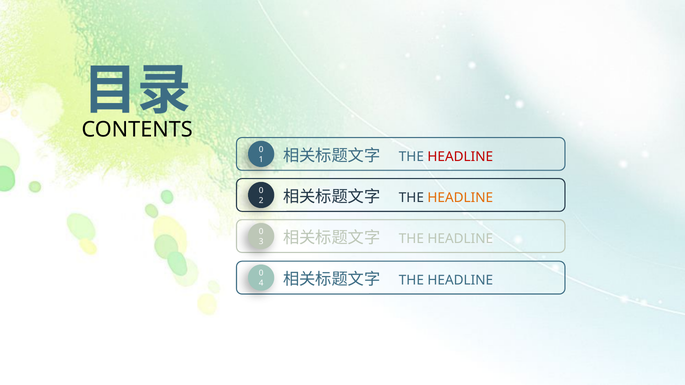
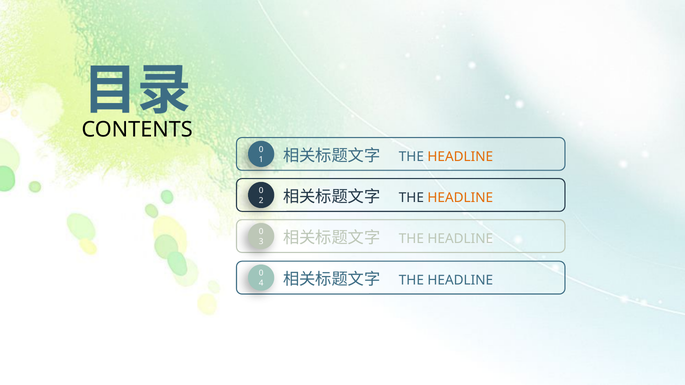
HEADLINE at (460, 157) colour: red -> orange
